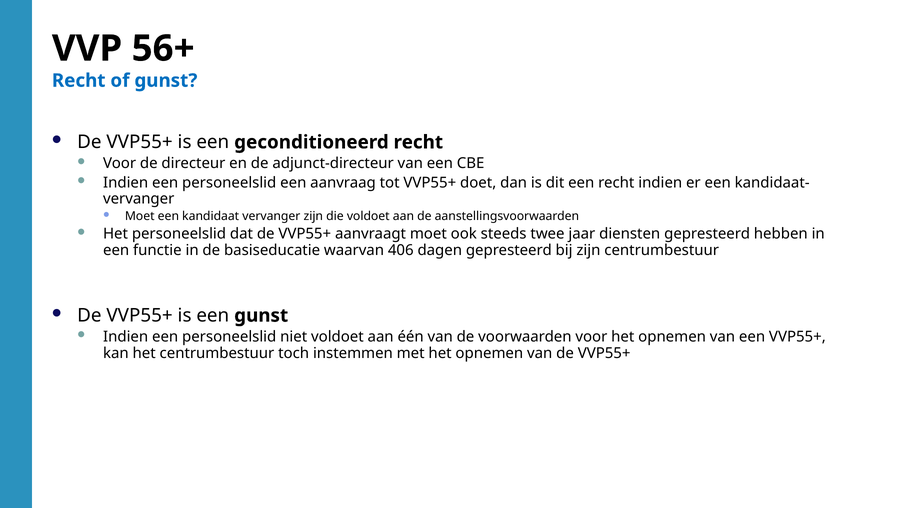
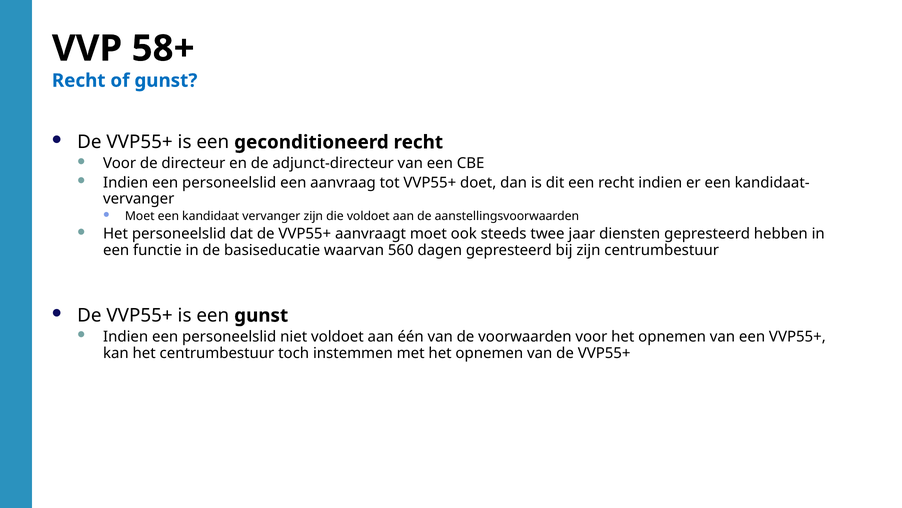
56+: 56+ -> 58+
406: 406 -> 560
